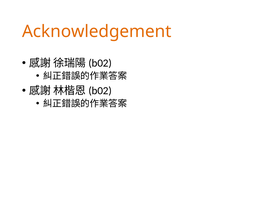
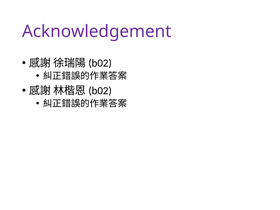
Acknowledgement colour: orange -> purple
